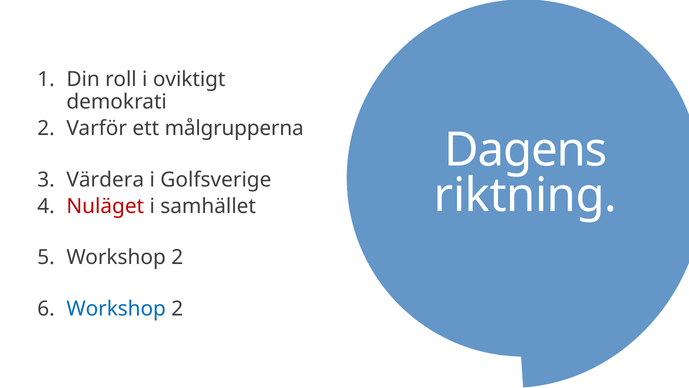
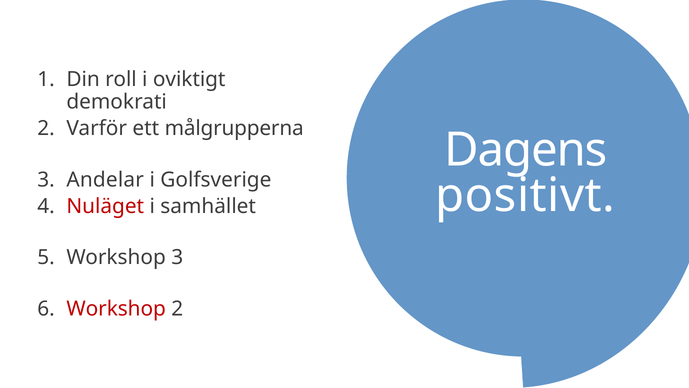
Värdera: Värdera -> Andelar
riktning: riktning -> positivt
2 at (177, 257): 2 -> 3
Workshop at (116, 309) colour: blue -> red
